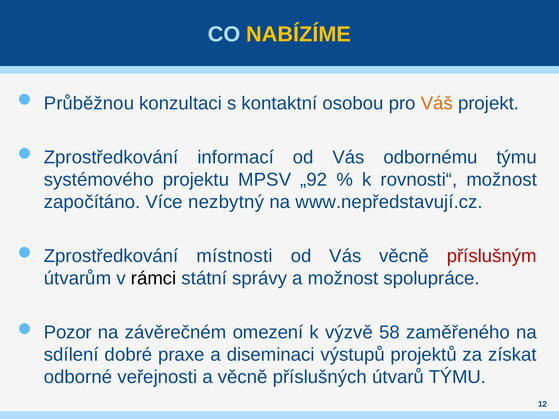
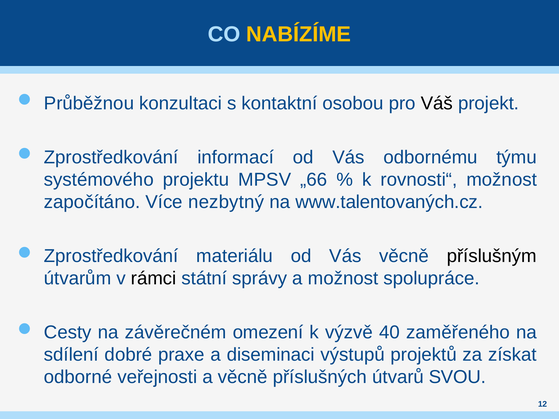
Váš colour: orange -> black
„92: „92 -> „66
www.nepředstavují.cz: www.nepředstavují.cz -> www.talentovaných.cz
místnosti: místnosti -> materiálu
příslušným colour: red -> black
Pozor: Pozor -> Cesty
58: 58 -> 40
útvarů TÝMU: TÝMU -> SVOU
